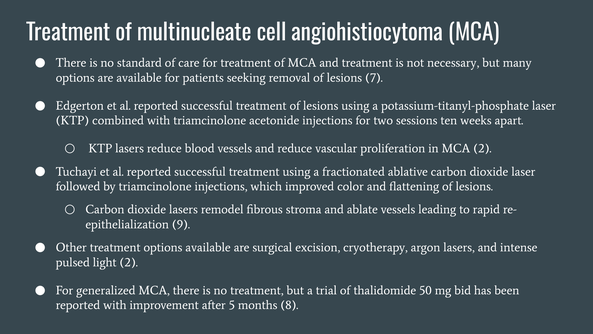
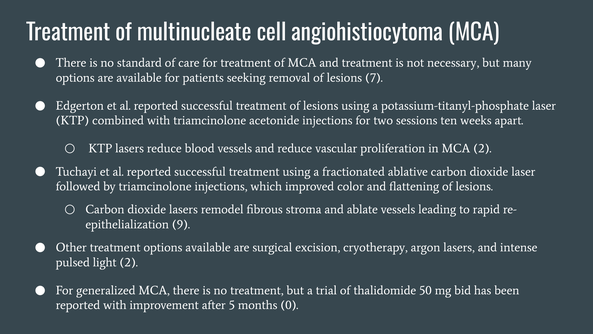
8: 8 -> 0
